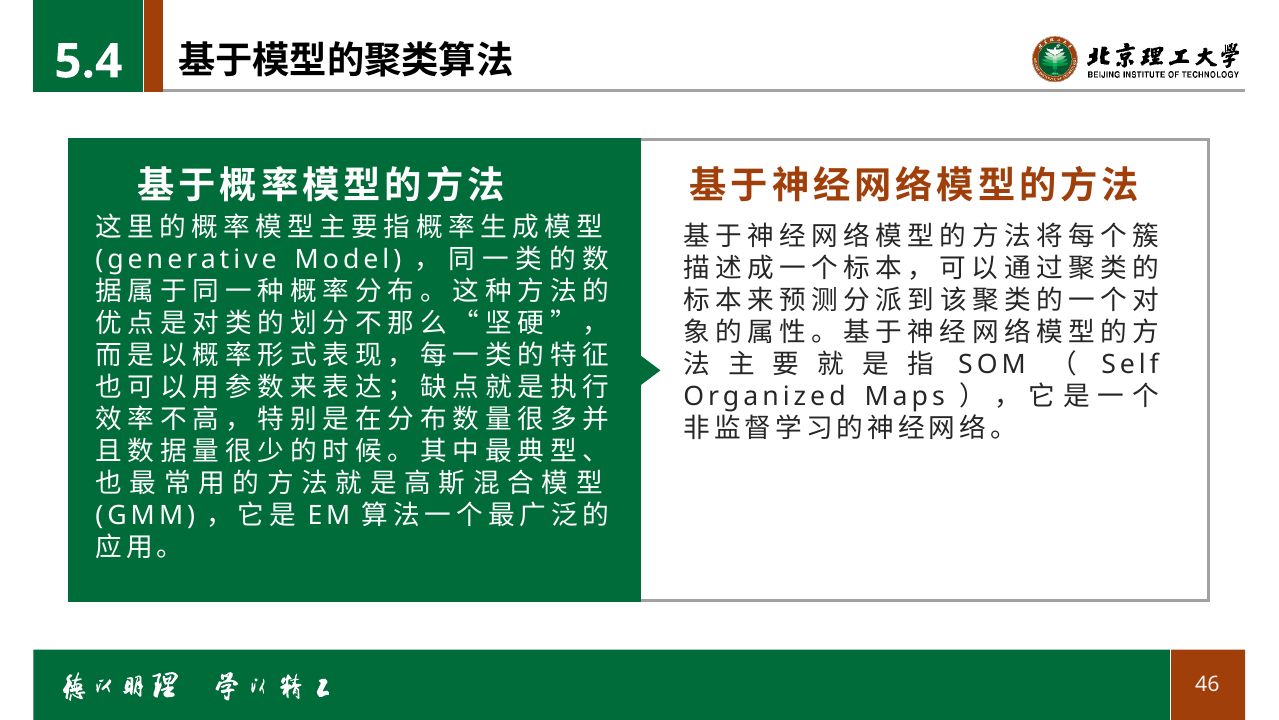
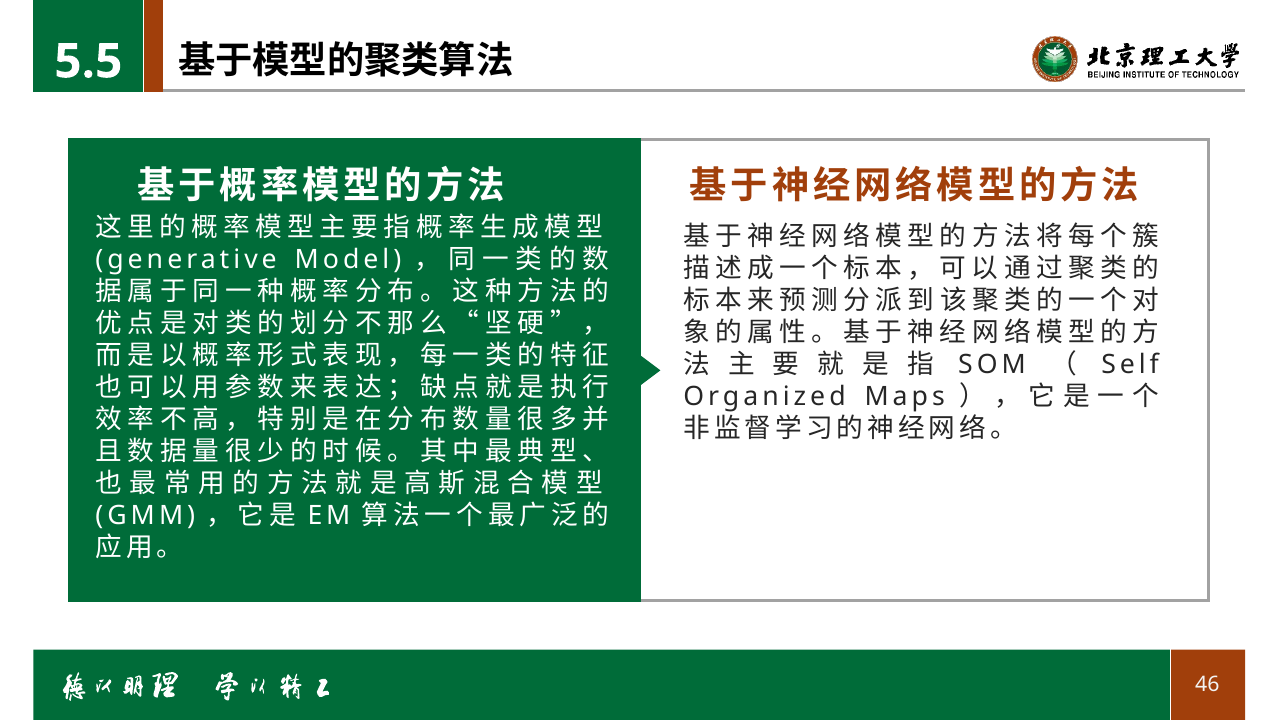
5.4: 5.4 -> 5.5
